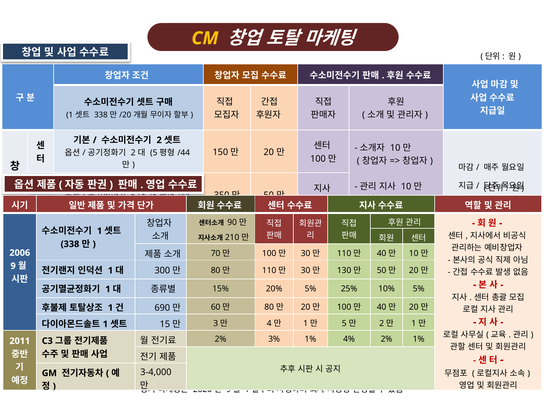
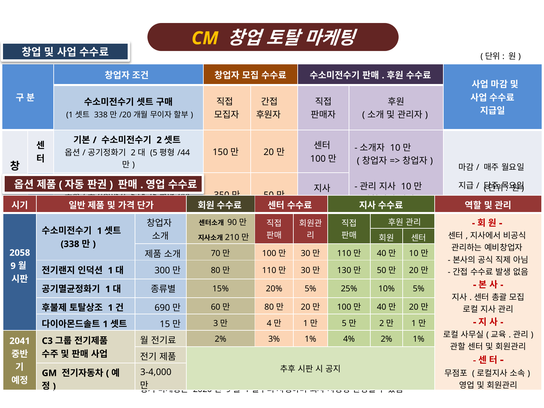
2006: 2006 -> 2058
2011: 2011 -> 2041
